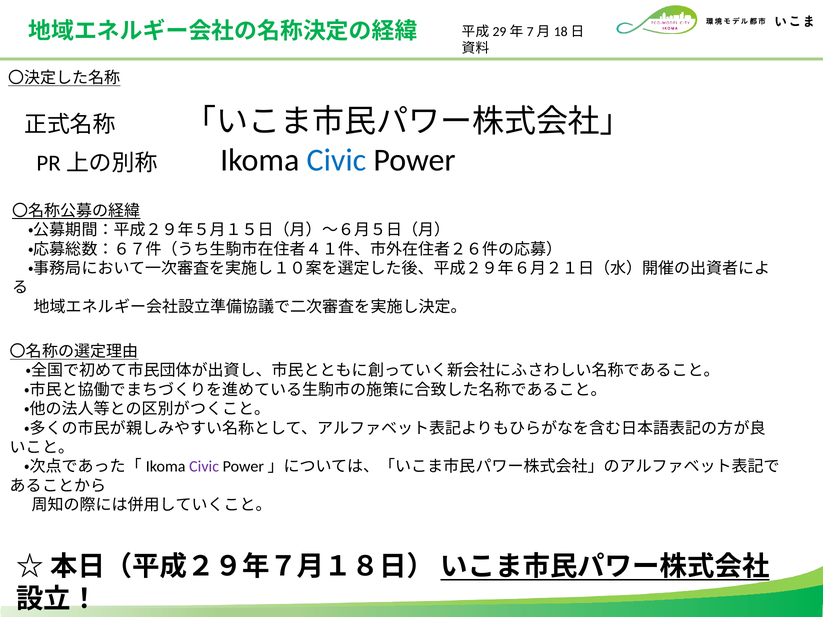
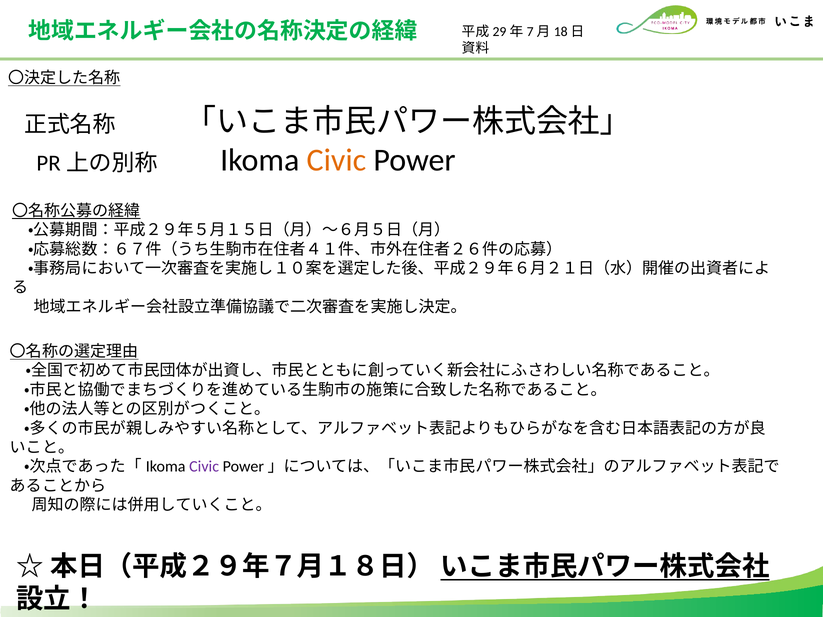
Civic at (336, 160) colour: blue -> orange
